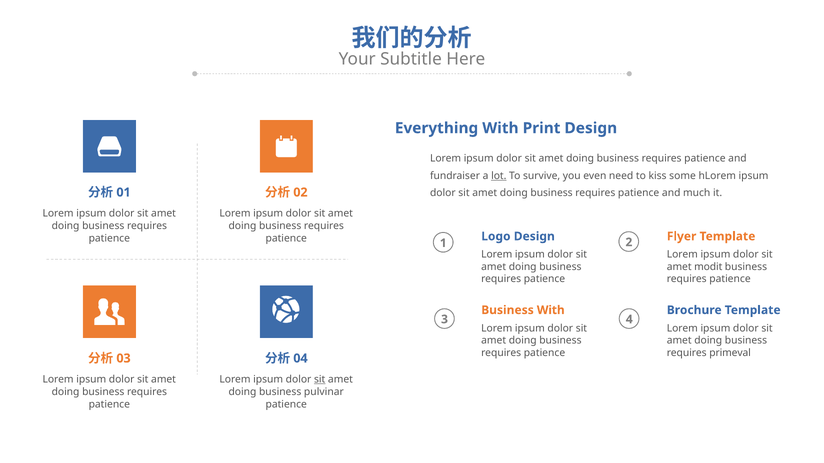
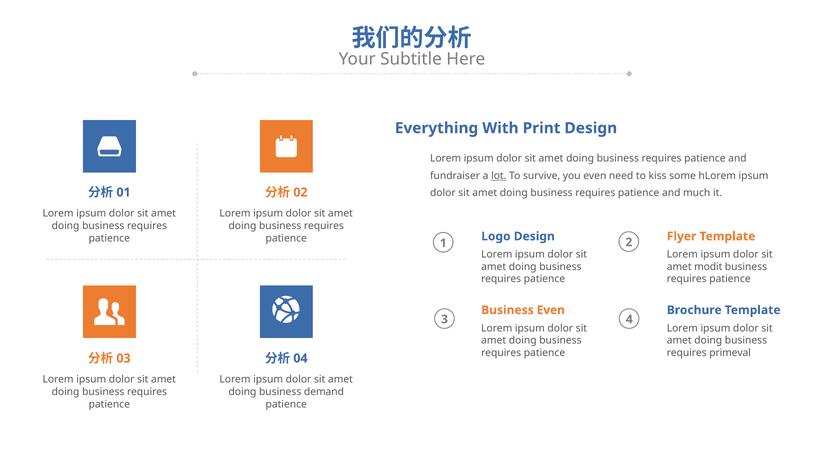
Business With: With -> Even
sit at (320, 380) underline: present -> none
pulvinar: pulvinar -> demand
